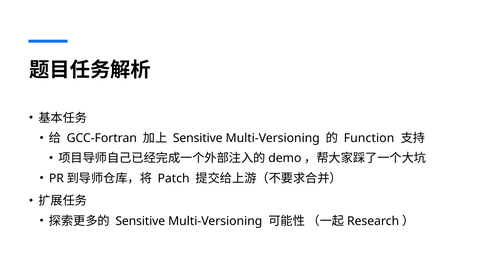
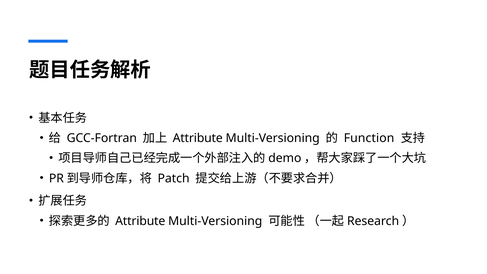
Sensitive at (198, 138): Sensitive -> Attribute
Sensitive at (140, 221): Sensitive -> Attribute
